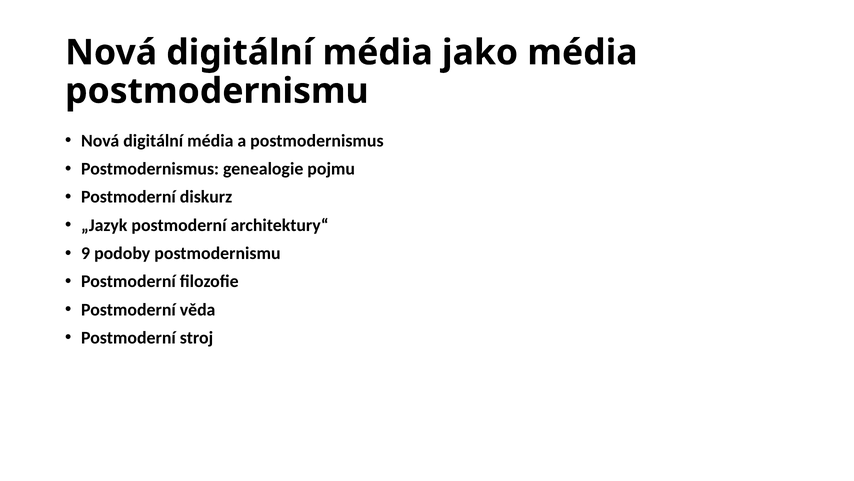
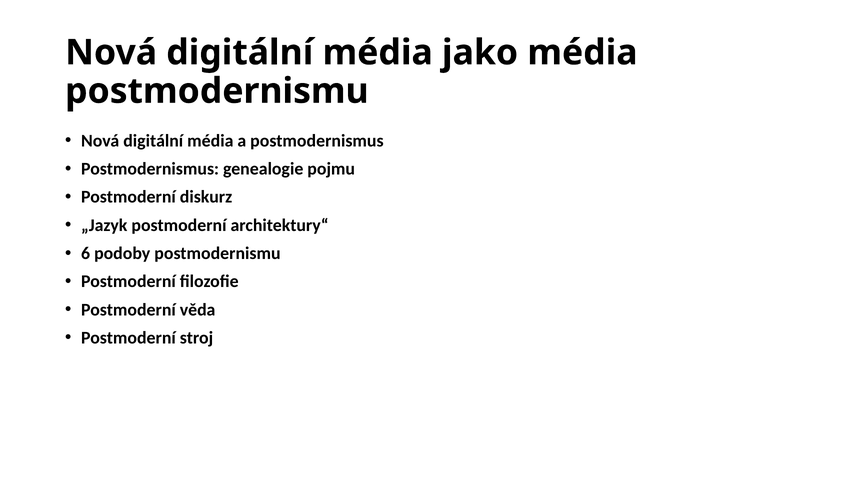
9: 9 -> 6
